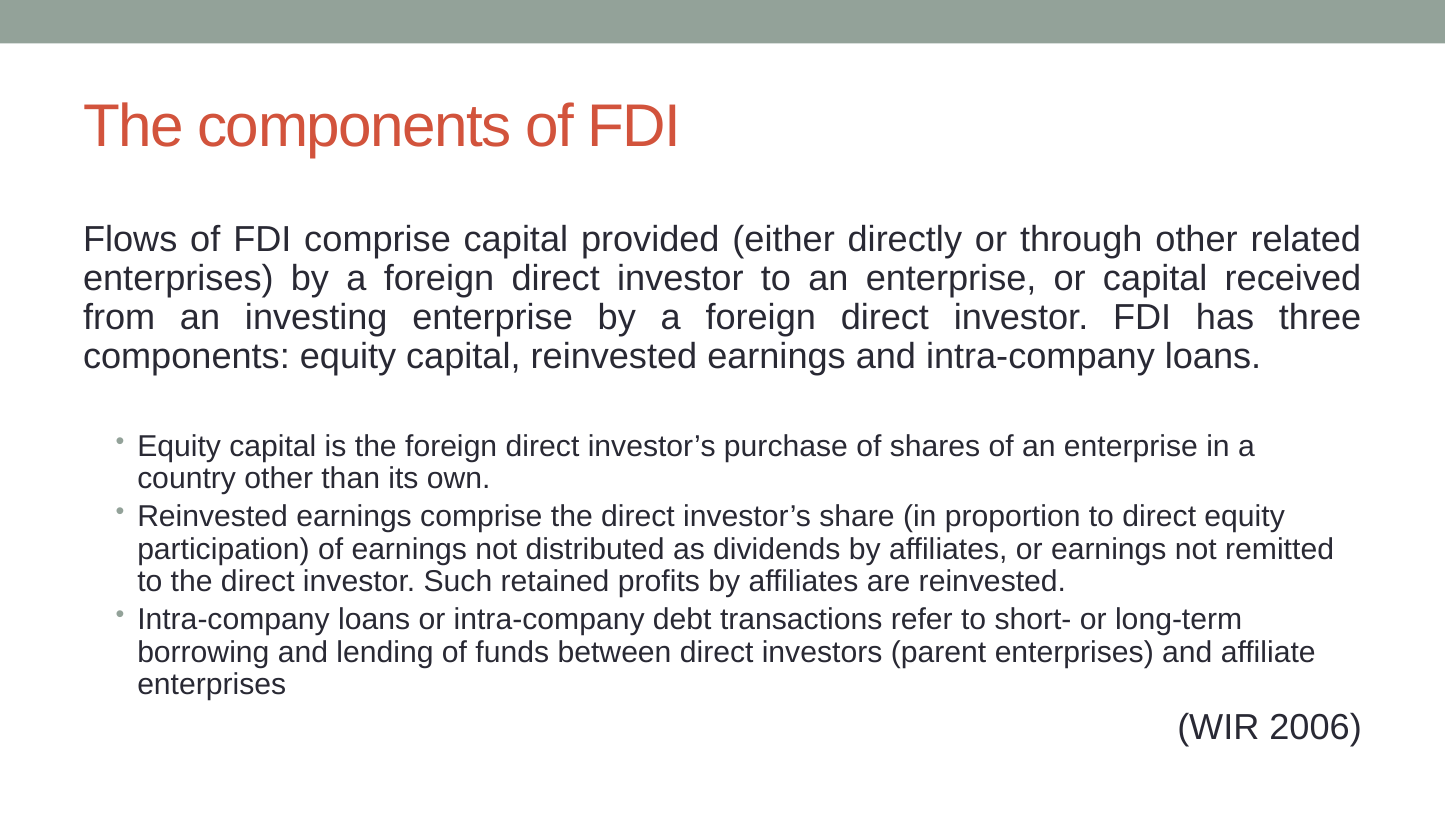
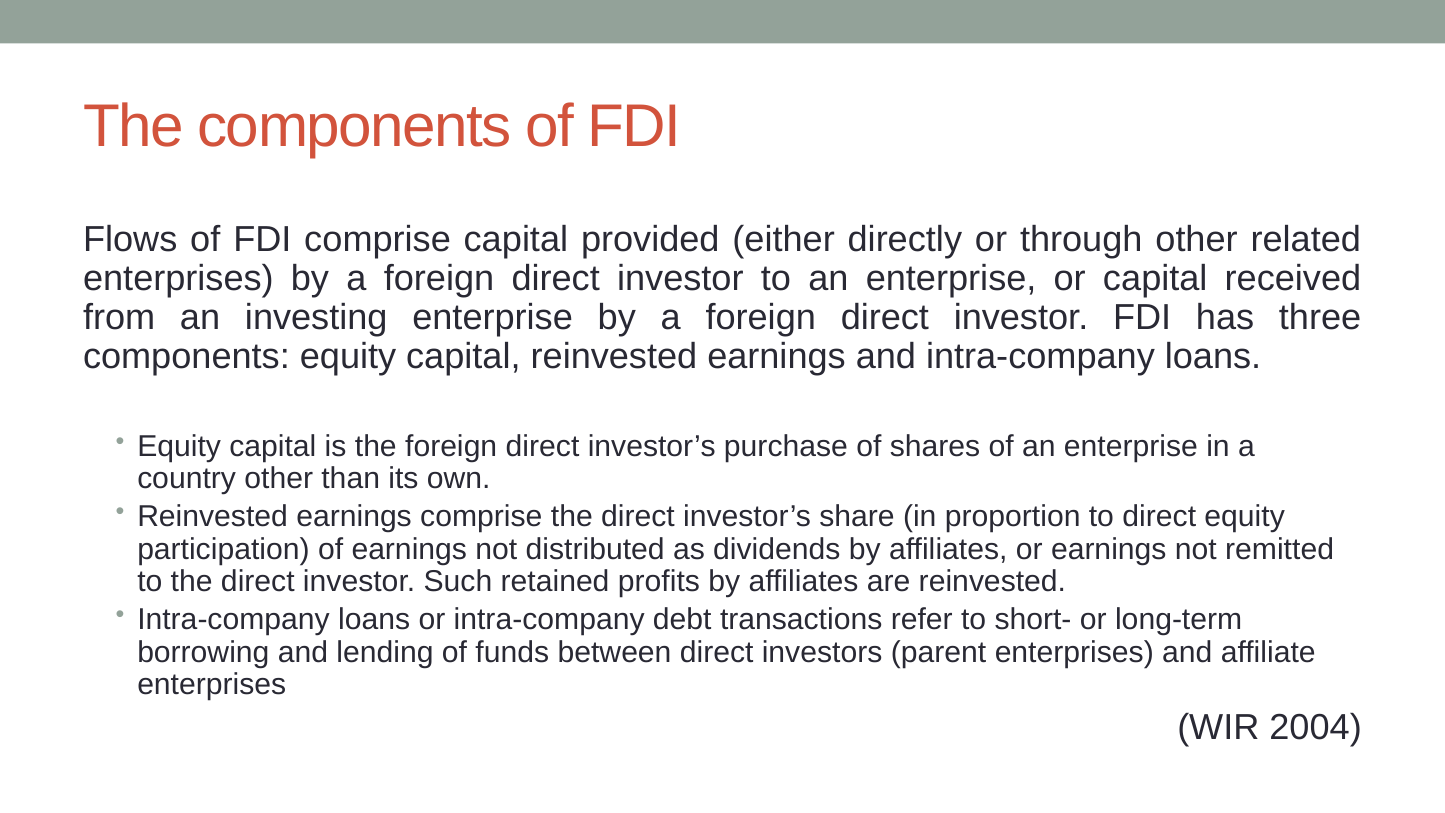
2006: 2006 -> 2004
